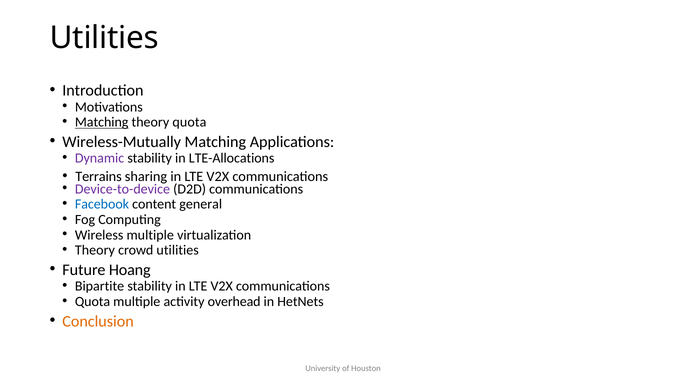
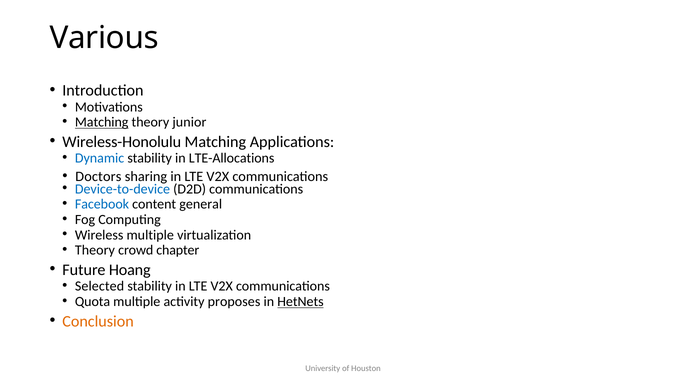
Utilities at (104, 38): Utilities -> Various
theory quota: quota -> junior
Wireless-Mutually: Wireless-Mutually -> Wireless-Honolulu
Dynamic colour: purple -> blue
Terrains: Terrains -> Doctors
Device-to-device colour: purple -> blue
crowd utilities: utilities -> chapter
Bipartite: Bipartite -> Selected
overhead: overhead -> proposes
HetNets underline: none -> present
